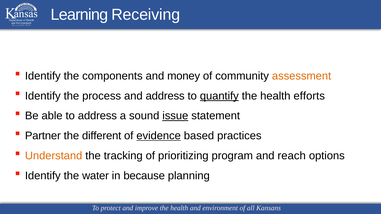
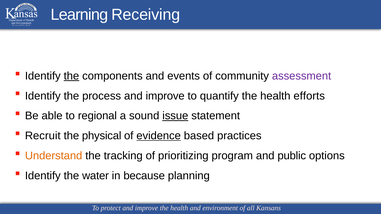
the at (71, 76) underline: none -> present
money: money -> events
assessment colour: orange -> purple
process and address: address -> improve
quantify underline: present -> none
to address: address -> regional
Partner: Partner -> Recruit
different: different -> physical
reach: reach -> public
